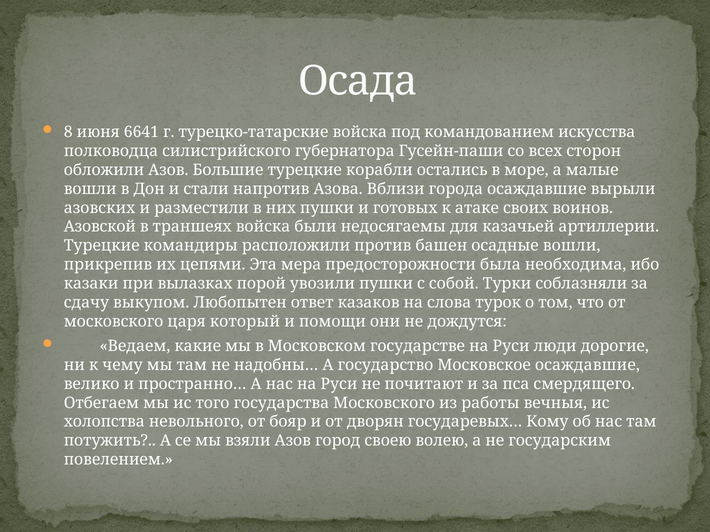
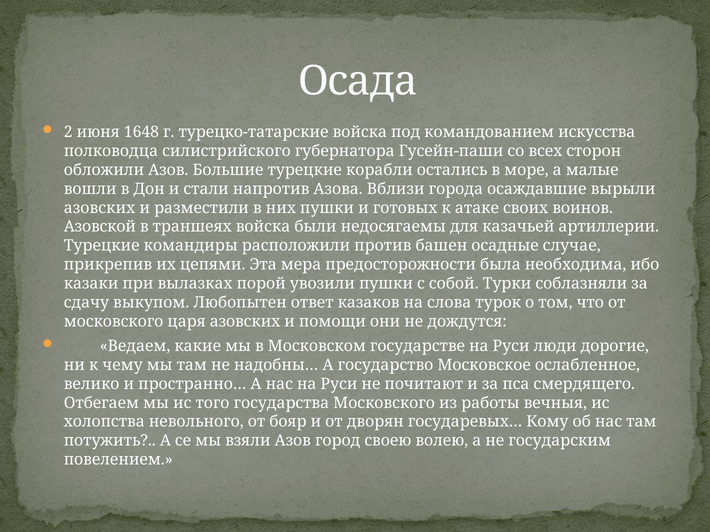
8: 8 -> 2
6641: 6641 -> 1648
осадные вошли: вошли -> случае
царя который: который -> азовских
Московское осаждавшие: осаждавшие -> ослабленное
